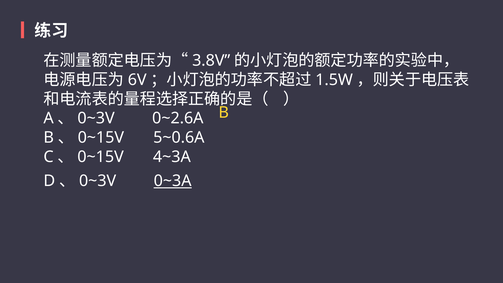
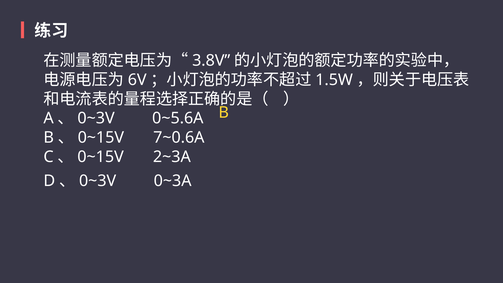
0~2.6A: 0~2.6A -> 0~5.6A
5~0.6A: 5~0.6A -> 7~0.6A
4~3A: 4~3A -> 2~3A
0~3A underline: present -> none
